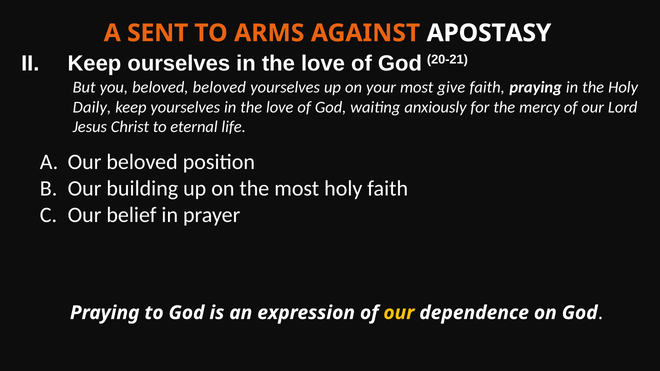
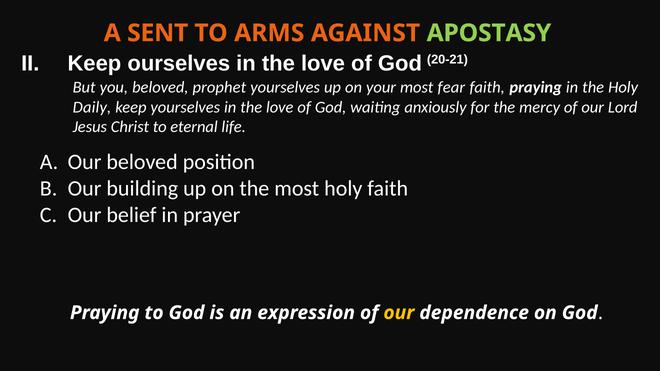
APOSTASY colour: white -> light green
beloved beloved: beloved -> prophet
give: give -> fear
